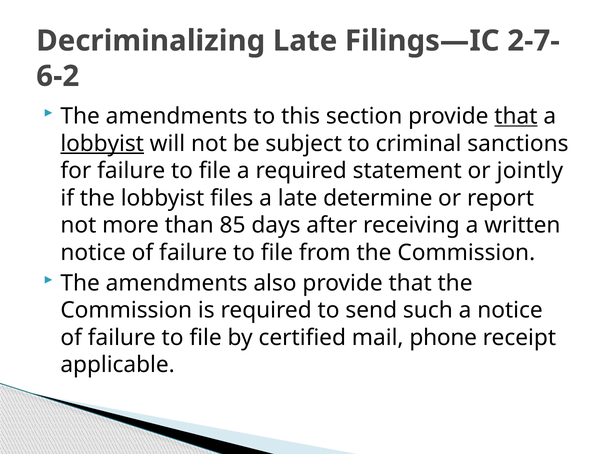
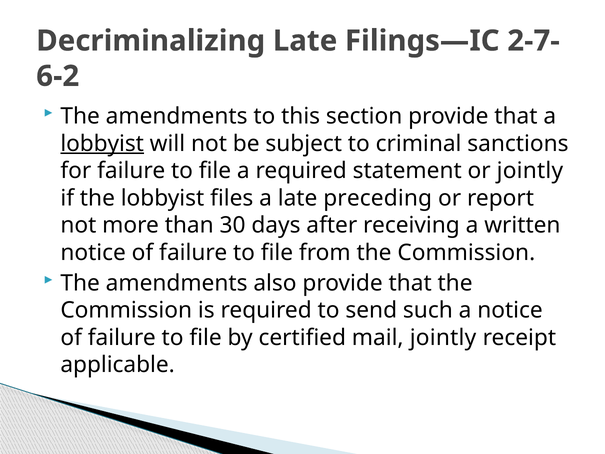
that at (516, 116) underline: present -> none
determine: determine -> preceding
85: 85 -> 30
mail phone: phone -> jointly
